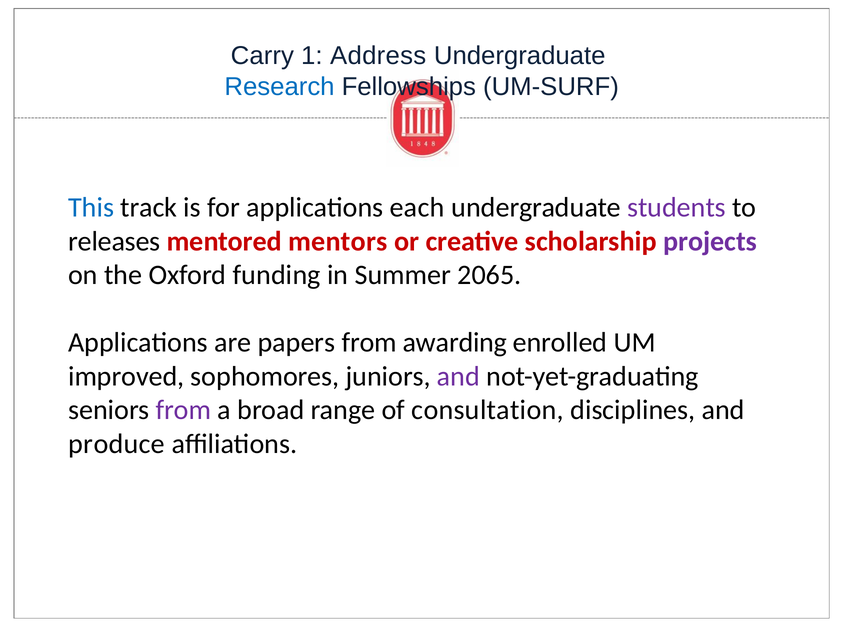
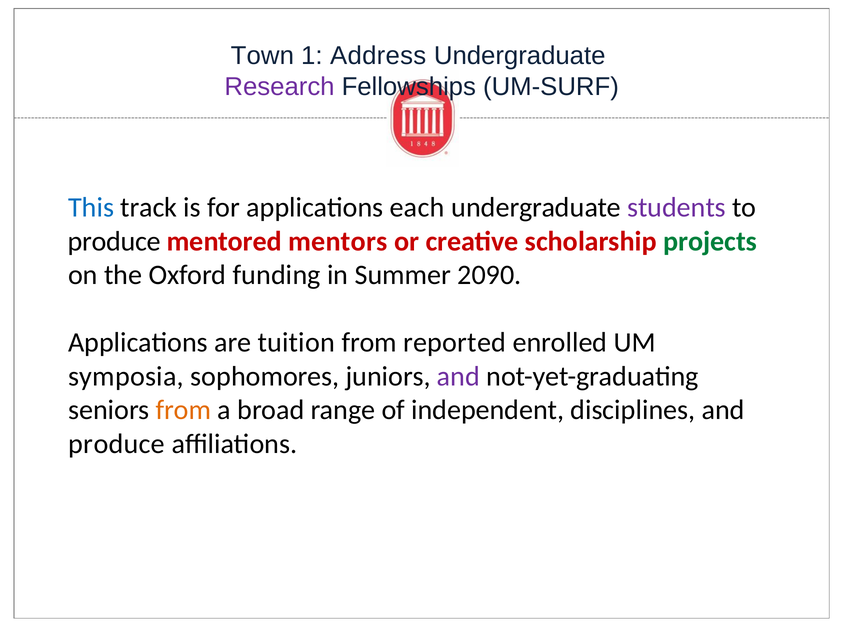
Carry: Carry -> Town
Research colour: blue -> purple
releases at (114, 241): releases -> produce
projects colour: purple -> green
2065: 2065 -> 2090
papers: papers -> tuition
awarding: awarding -> reported
improved: improved -> symposia
from at (183, 410) colour: purple -> orange
consultation: consultation -> independent
